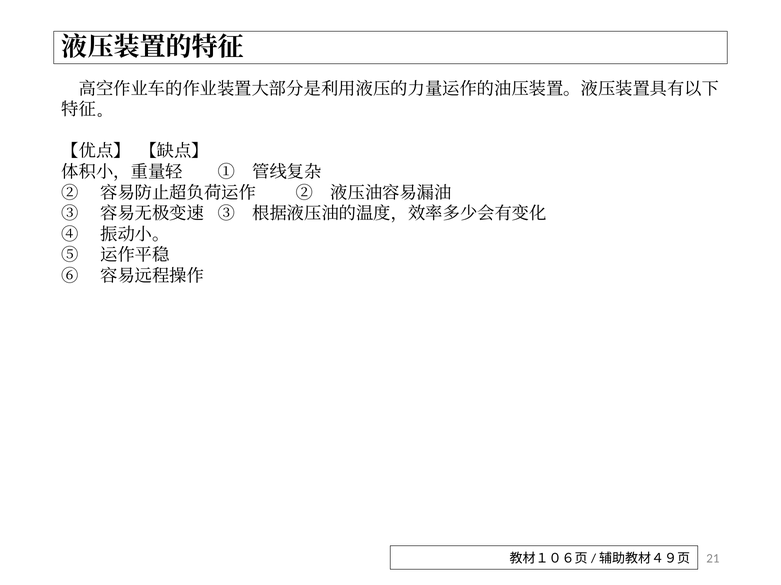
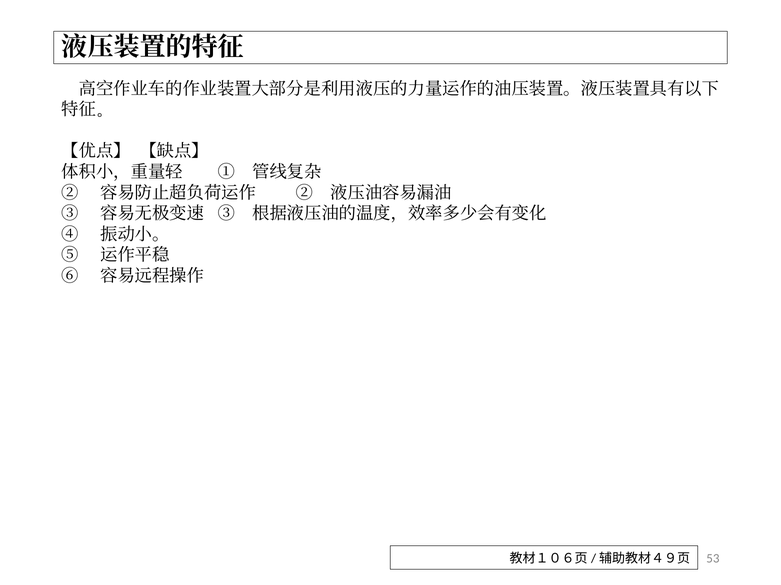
21: 21 -> 53
